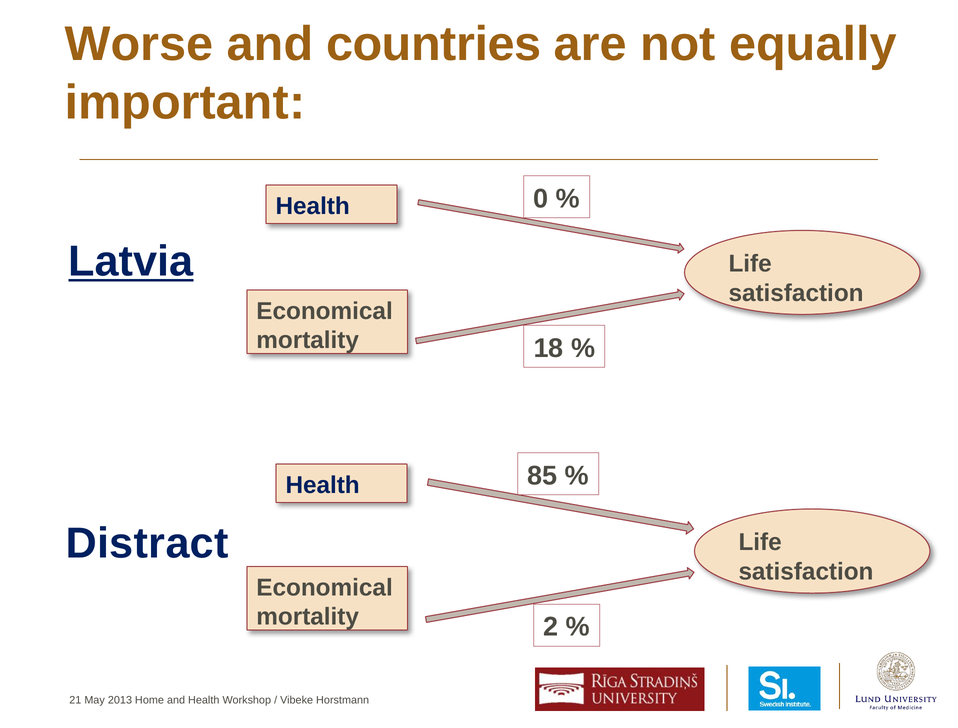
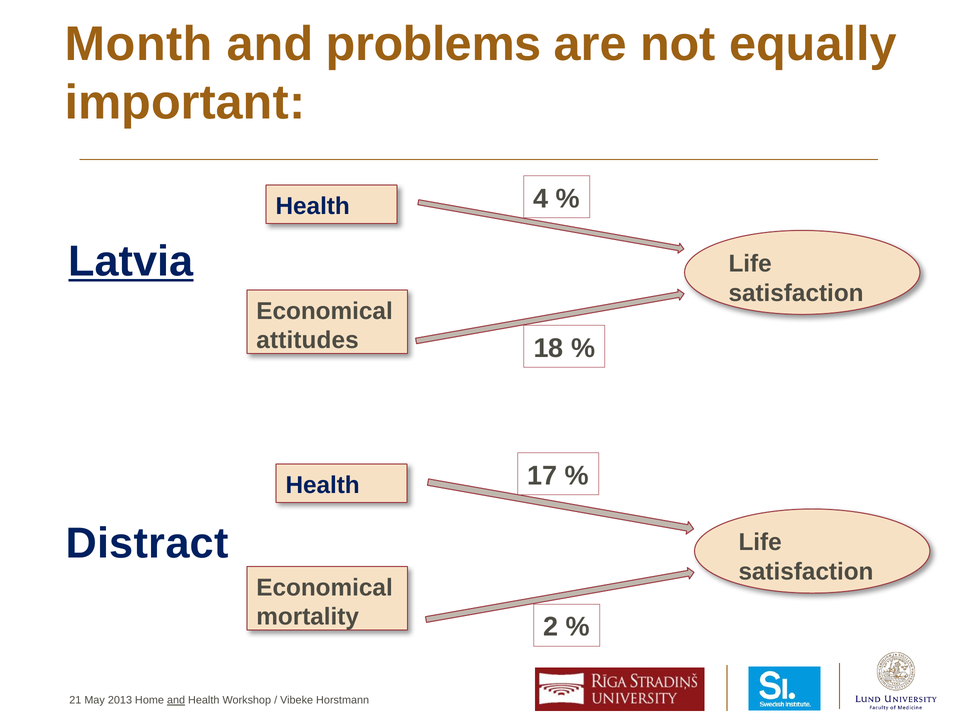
Worse: Worse -> Month
countries: countries -> problems
0: 0 -> 4
mortality at (308, 340): mortality -> attitudes
85: 85 -> 17
and at (176, 700) underline: none -> present
